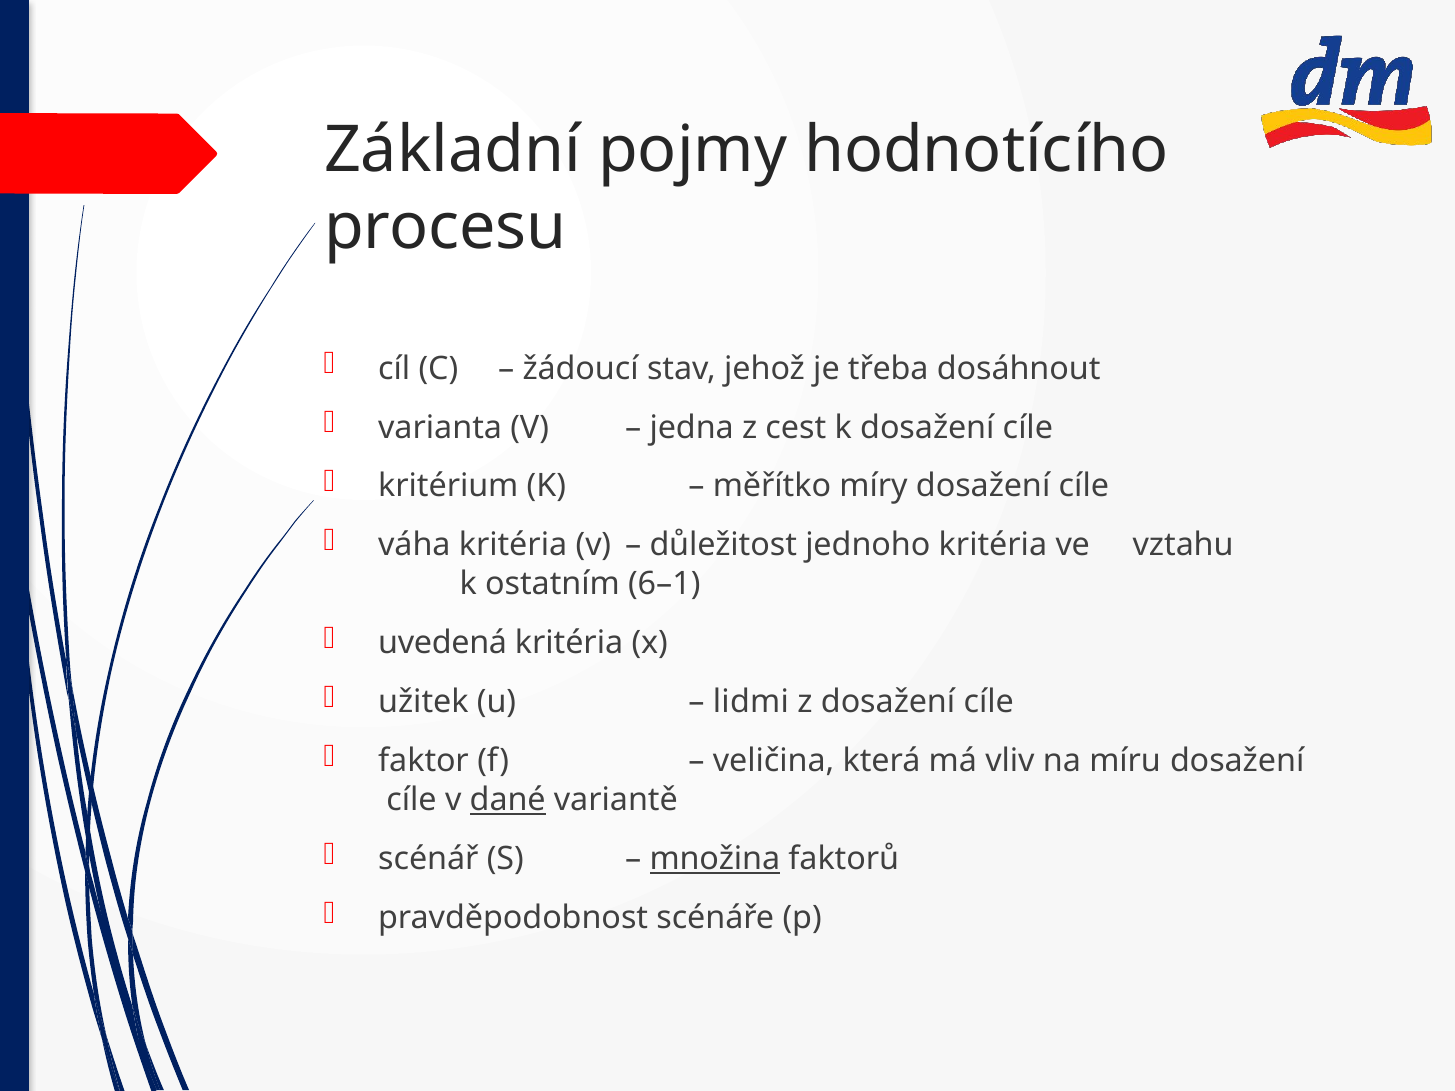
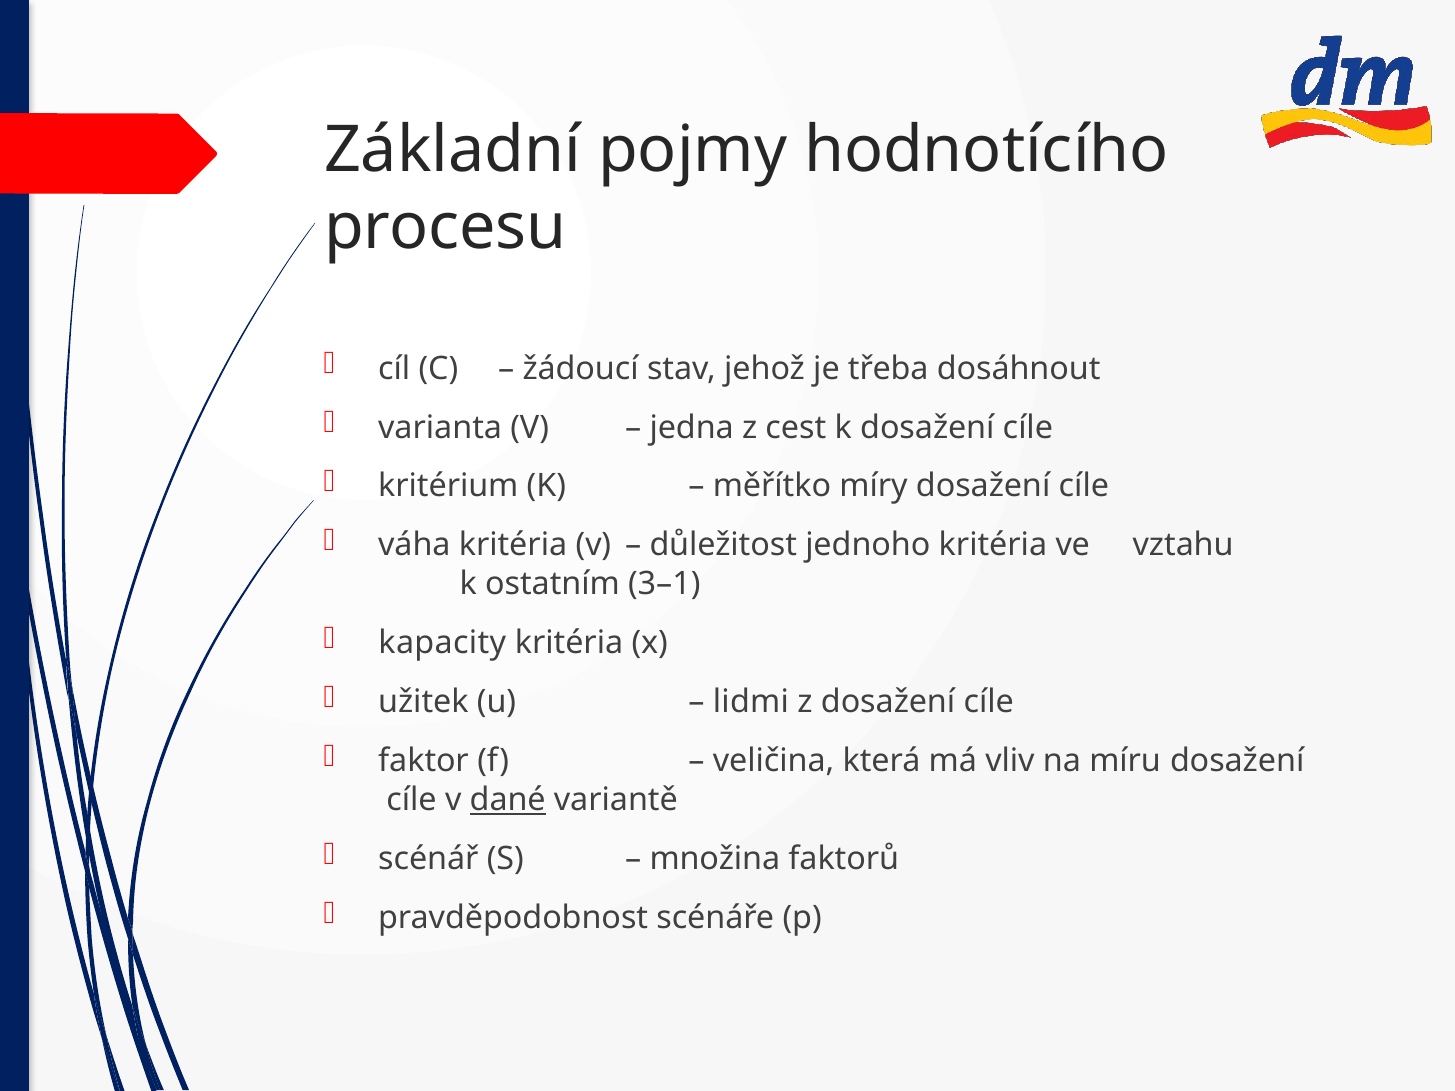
6–1: 6–1 -> 3–1
uvedená: uvedená -> kapacity
množina underline: present -> none
